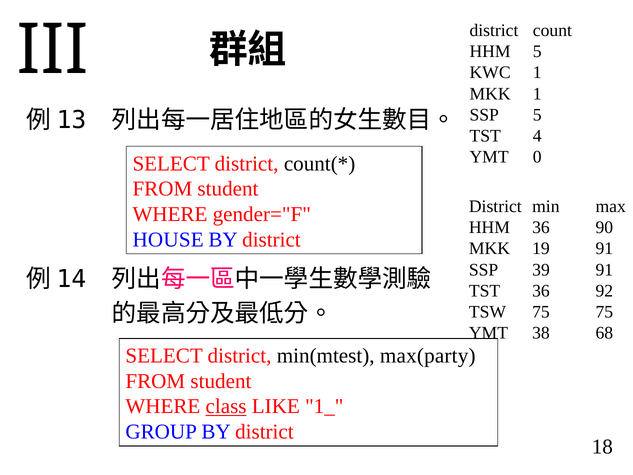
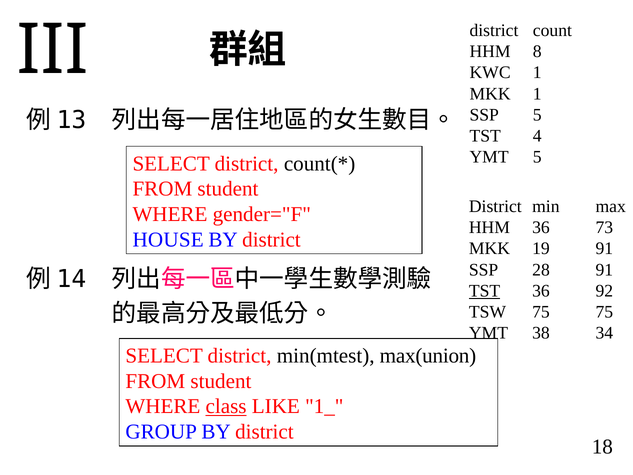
HHM 5: 5 -> 8
YMT 0: 0 -> 5
90: 90 -> 73
39: 39 -> 28
TST at (485, 291) underline: none -> present
68: 68 -> 34
max(party: max(party -> max(union
